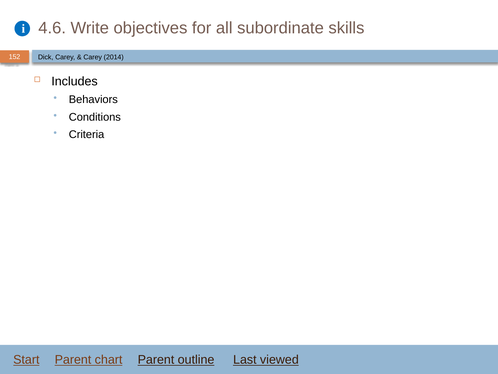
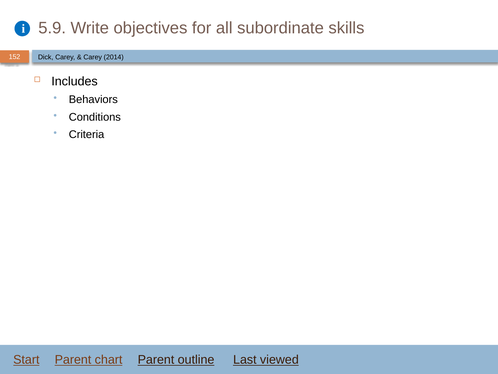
4.6: 4.6 -> 5.9
